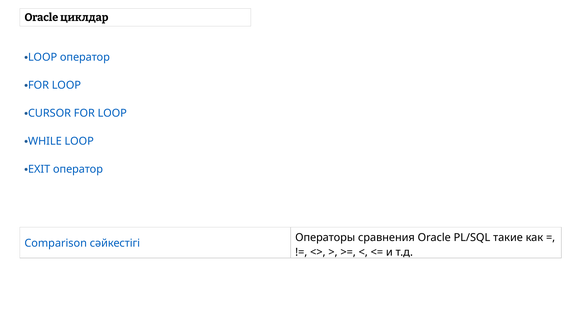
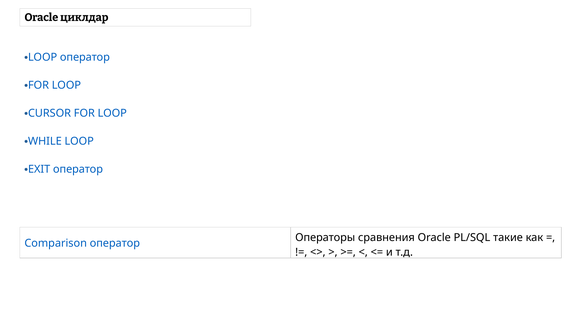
Comparison сәйкестігі: сәйкестігі -> оператор
